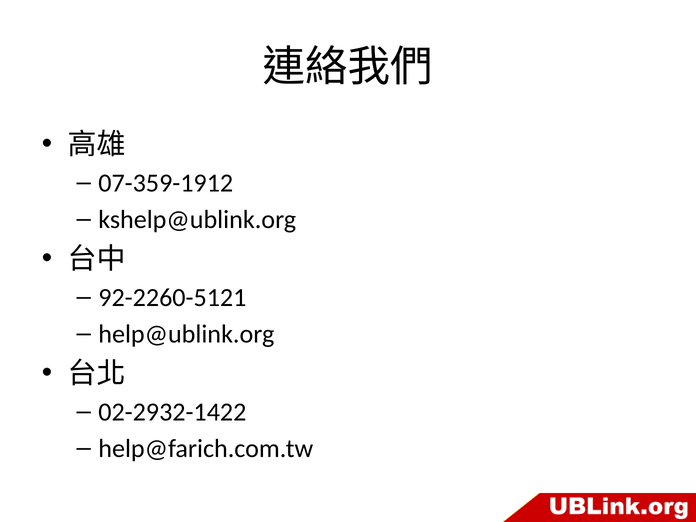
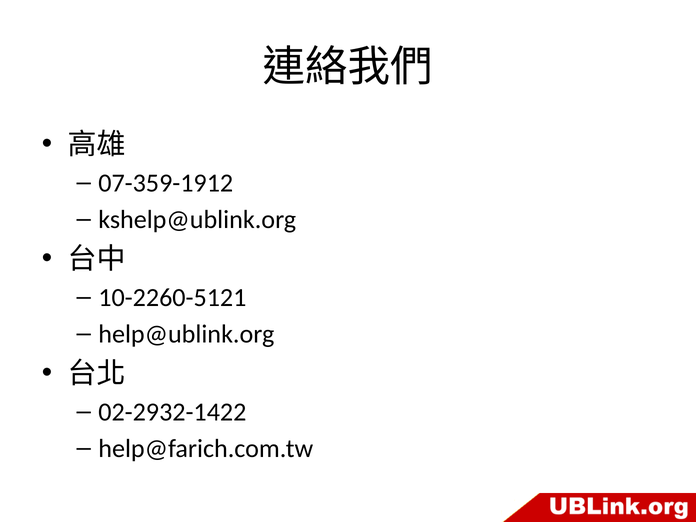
92-2260-5121: 92-2260-5121 -> 10-2260-5121
